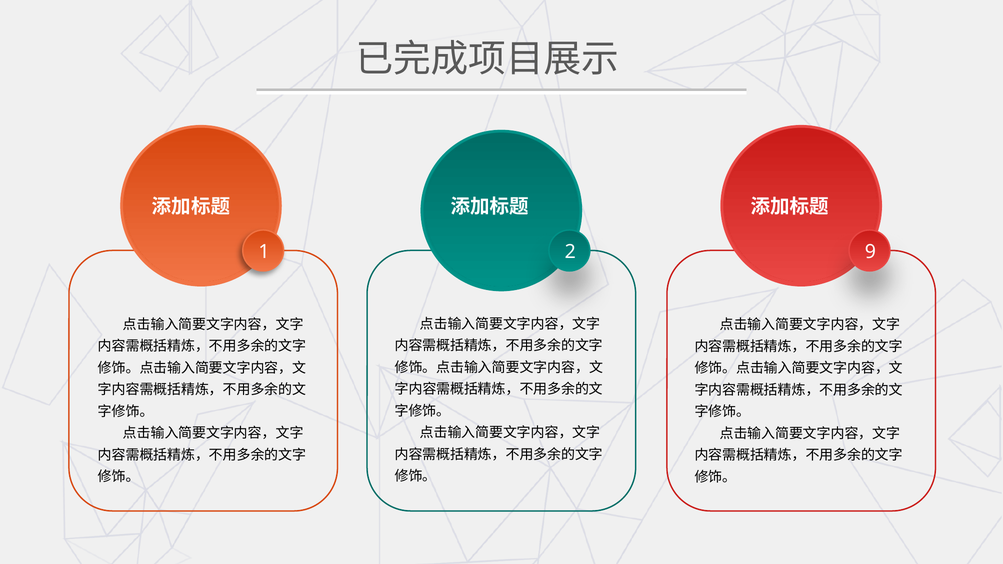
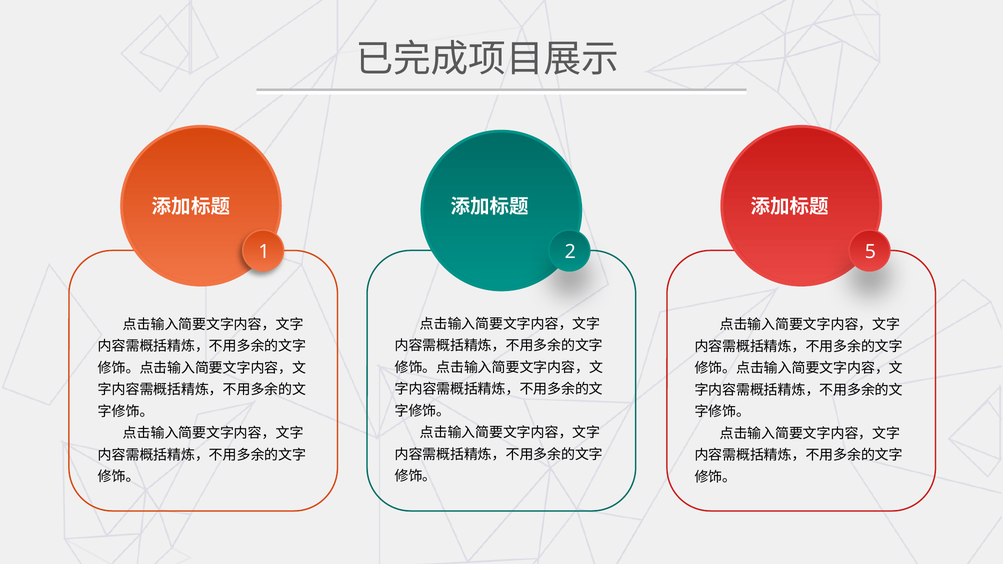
9: 9 -> 5
